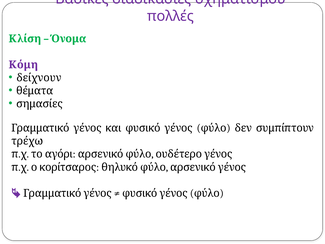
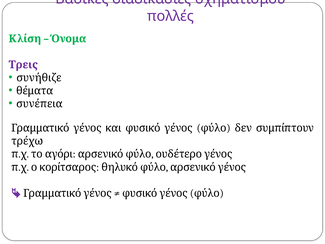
Κόμη: Κόμη -> Τρεις
δείχνουν: δείχνουν -> συνήθιζε
σημασίες: σημασίες -> συνέπεια
